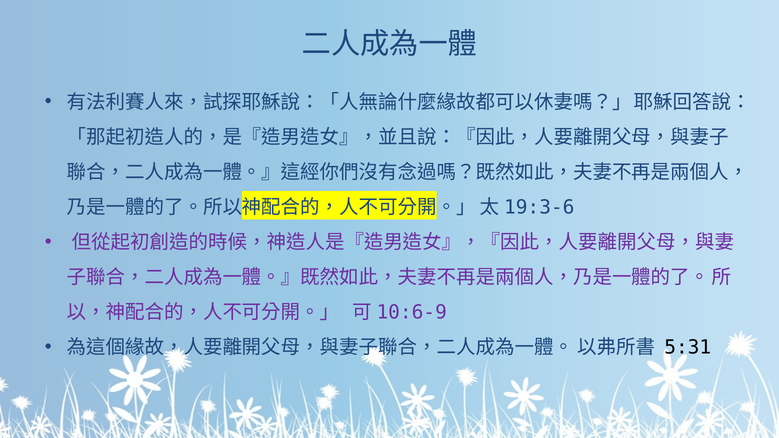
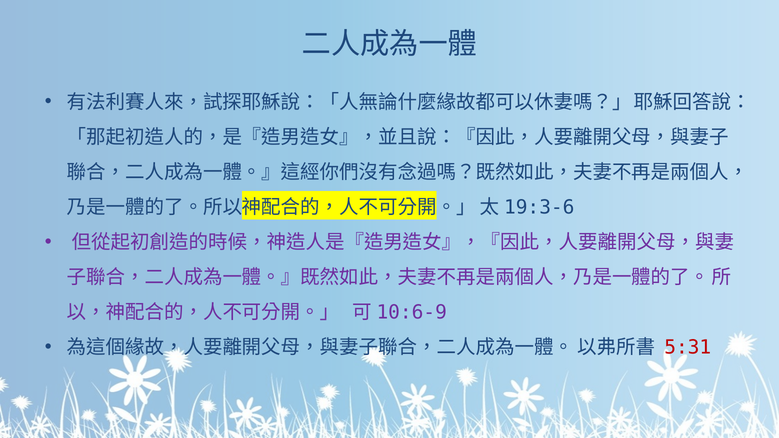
5:31 colour: black -> red
